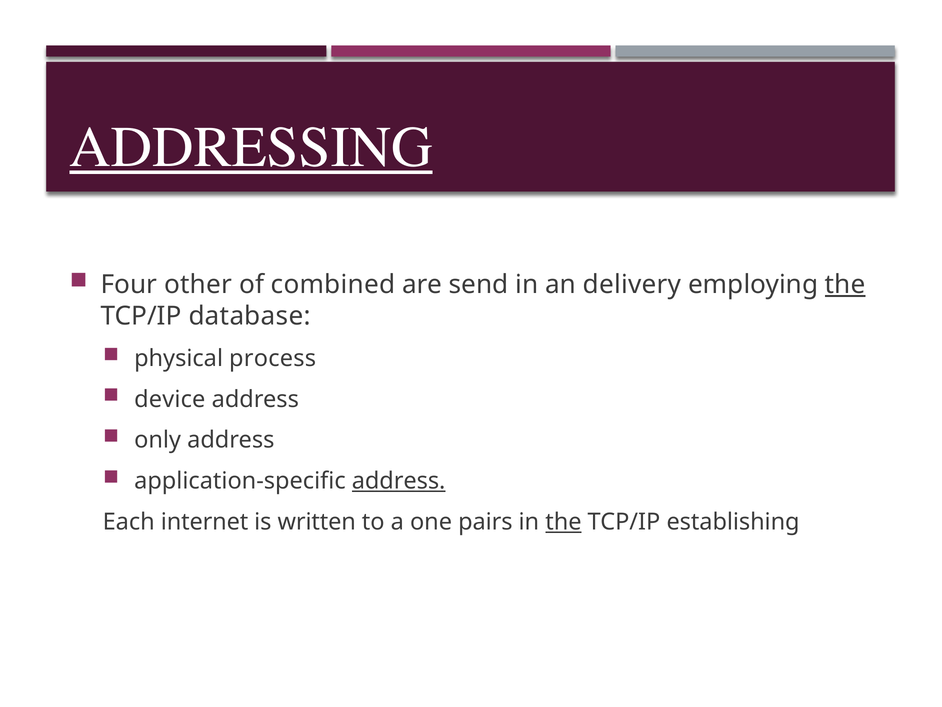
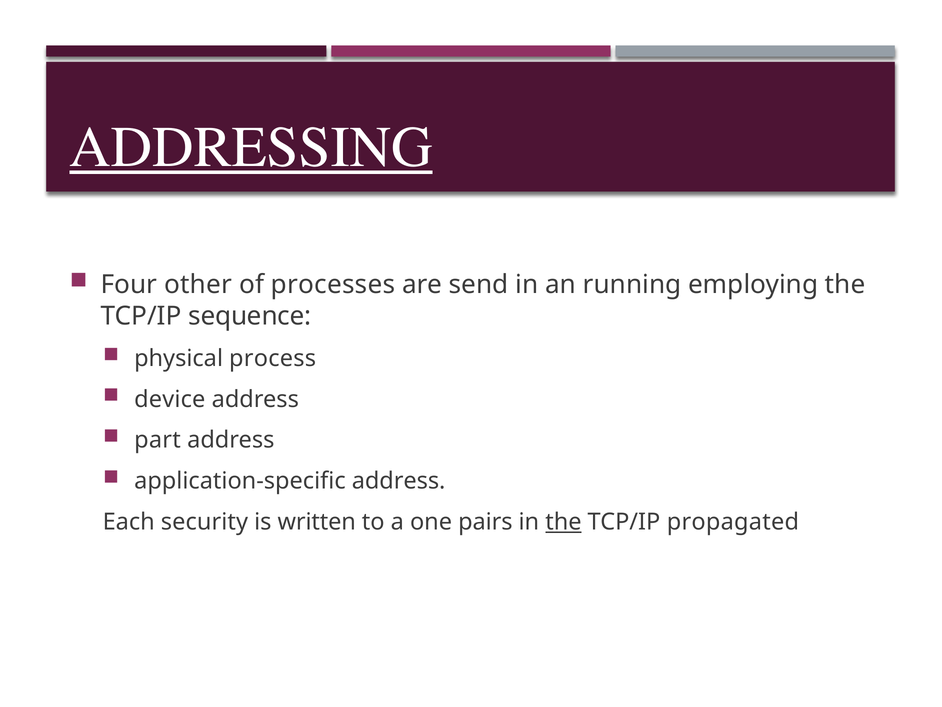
combined: combined -> processes
delivery: delivery -> running
the at (845, 285) underline: present -> none
database: database -> sequence
only: only -> part
address at (399, 481) underline: present -> none
internet: internet -> security
establishing: establishing -> propagated
